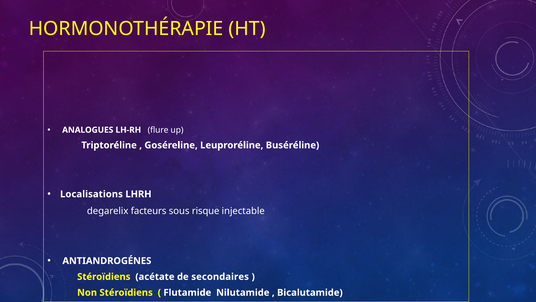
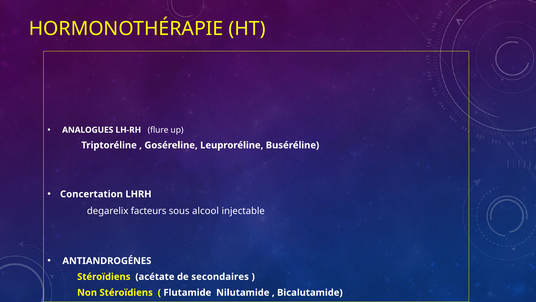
Localisations: Localisations -> Concertation
risque: risque -> alcool
